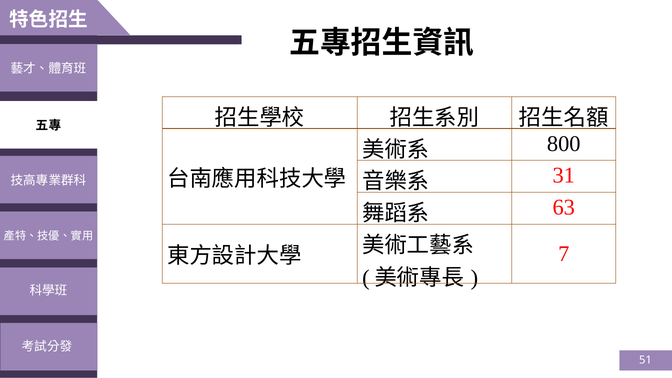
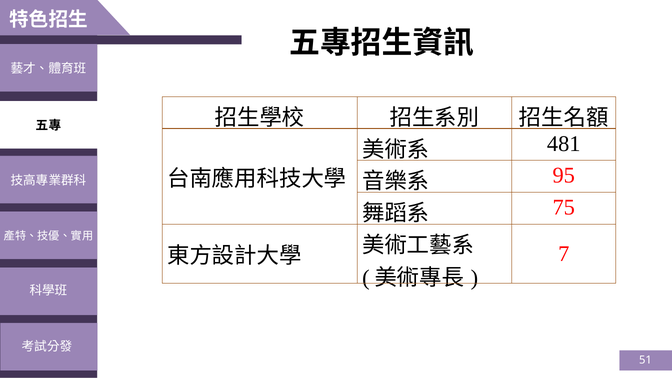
800: 800 -> 481
31: 31 -> 95
63: 63 -> 75
